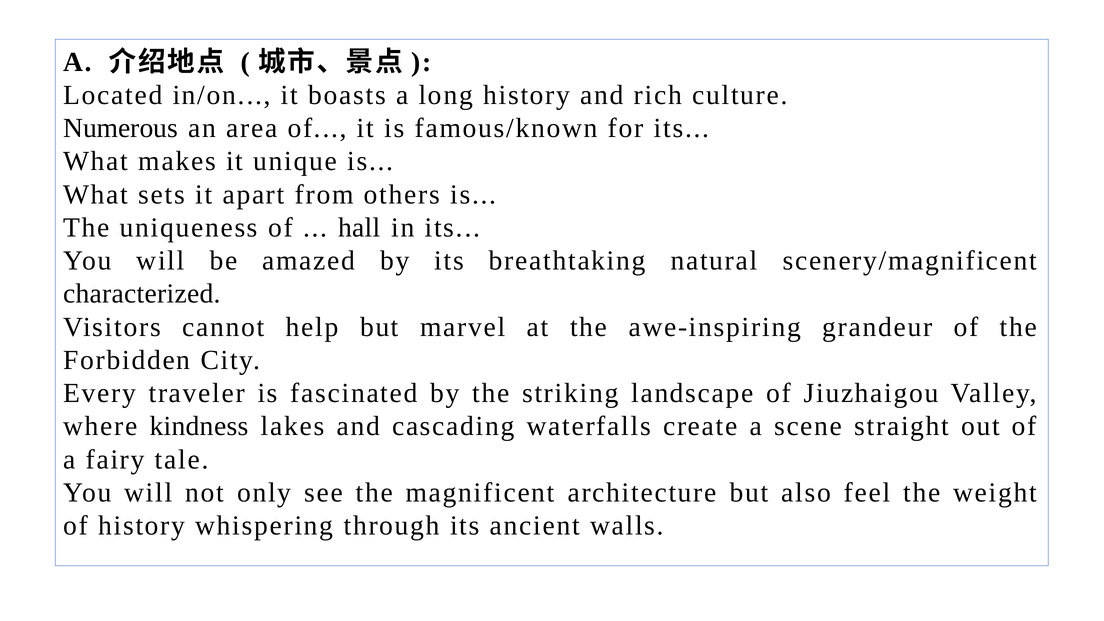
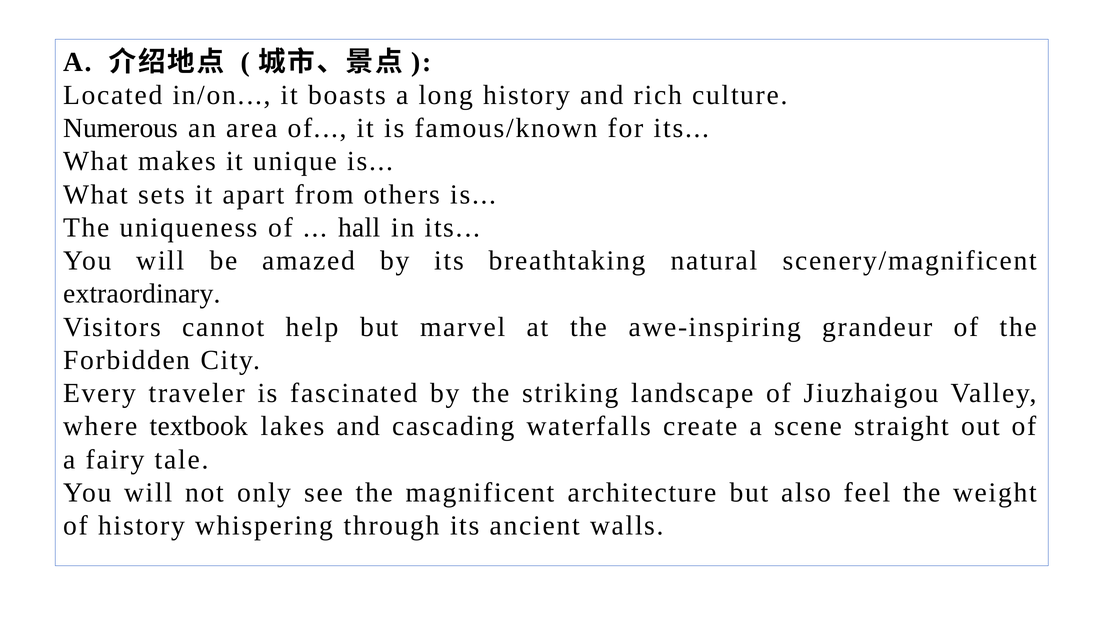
characterized: characterized -> extraordinary
kindness: kindness -> textbook
